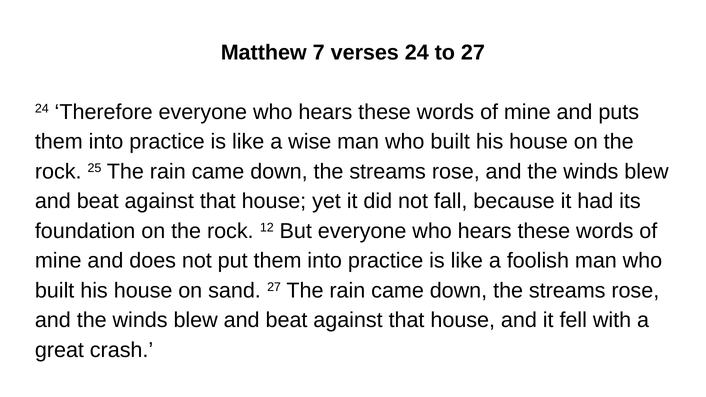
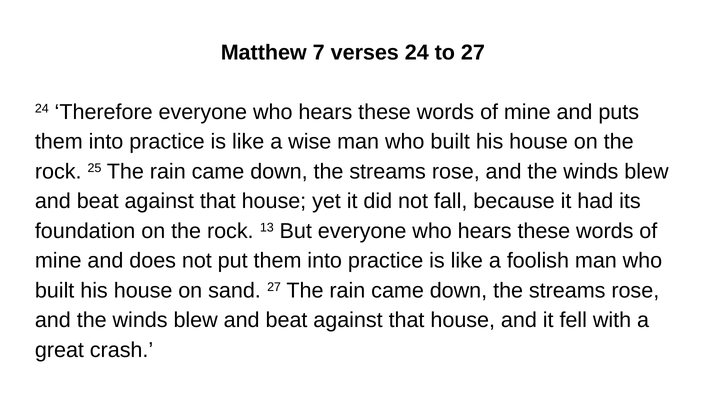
12: 12 -> 13
